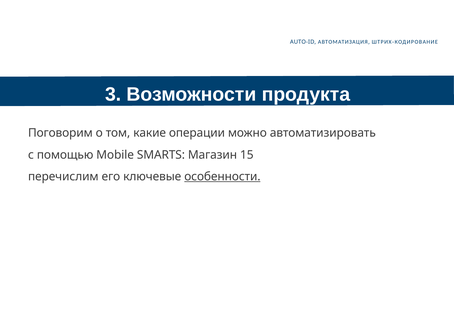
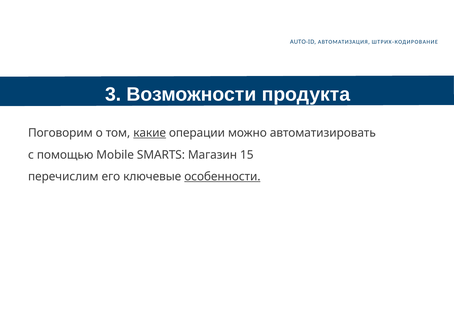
какие underline: none -> present
